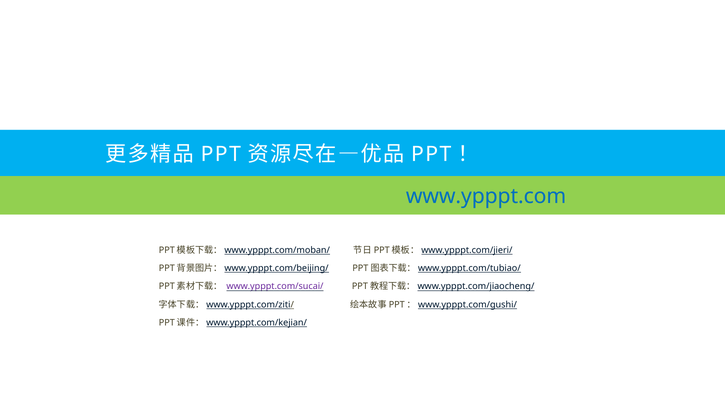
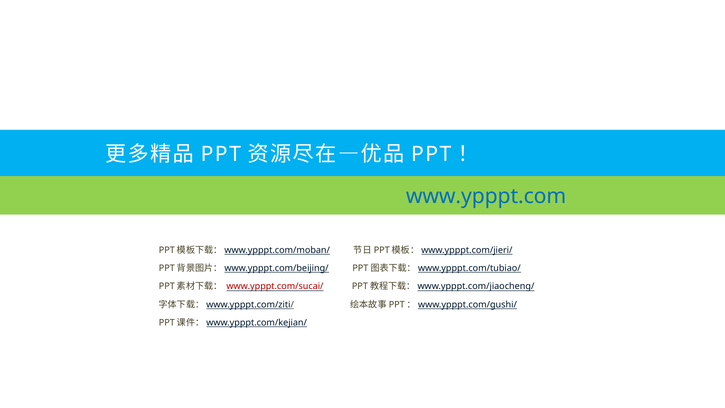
www.ypppt.com/sucai/ colour: purple -> red
